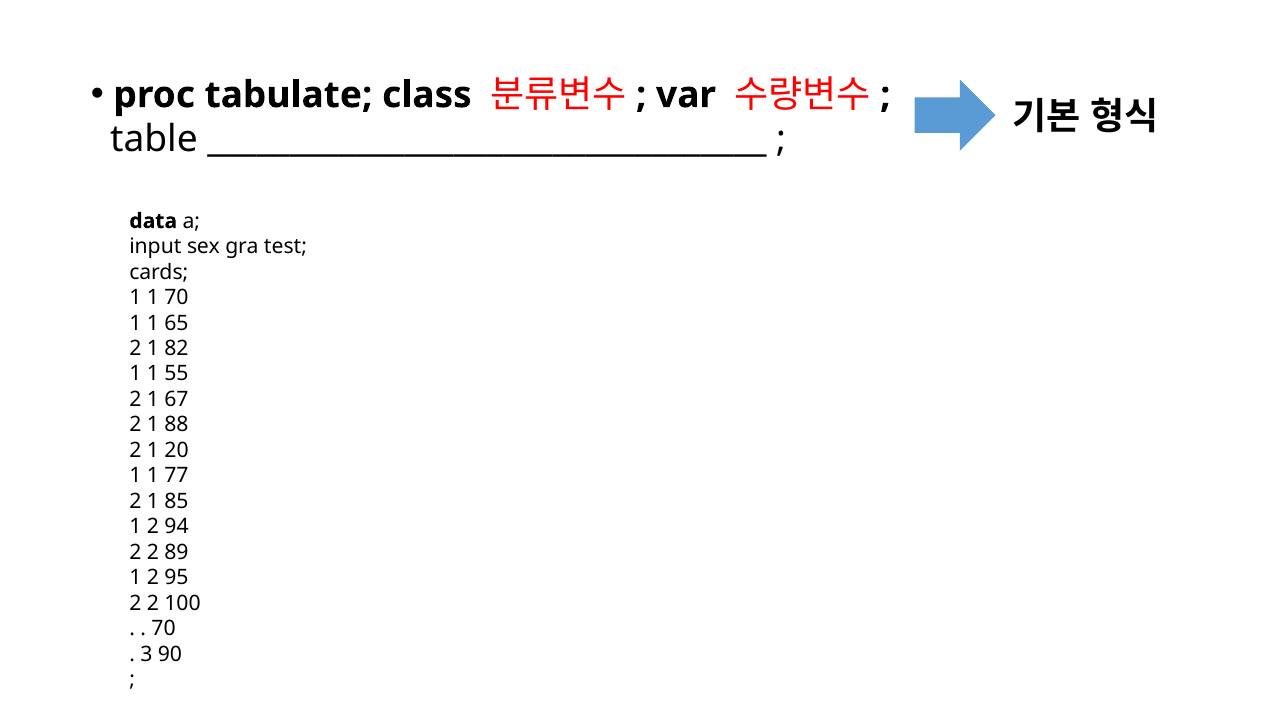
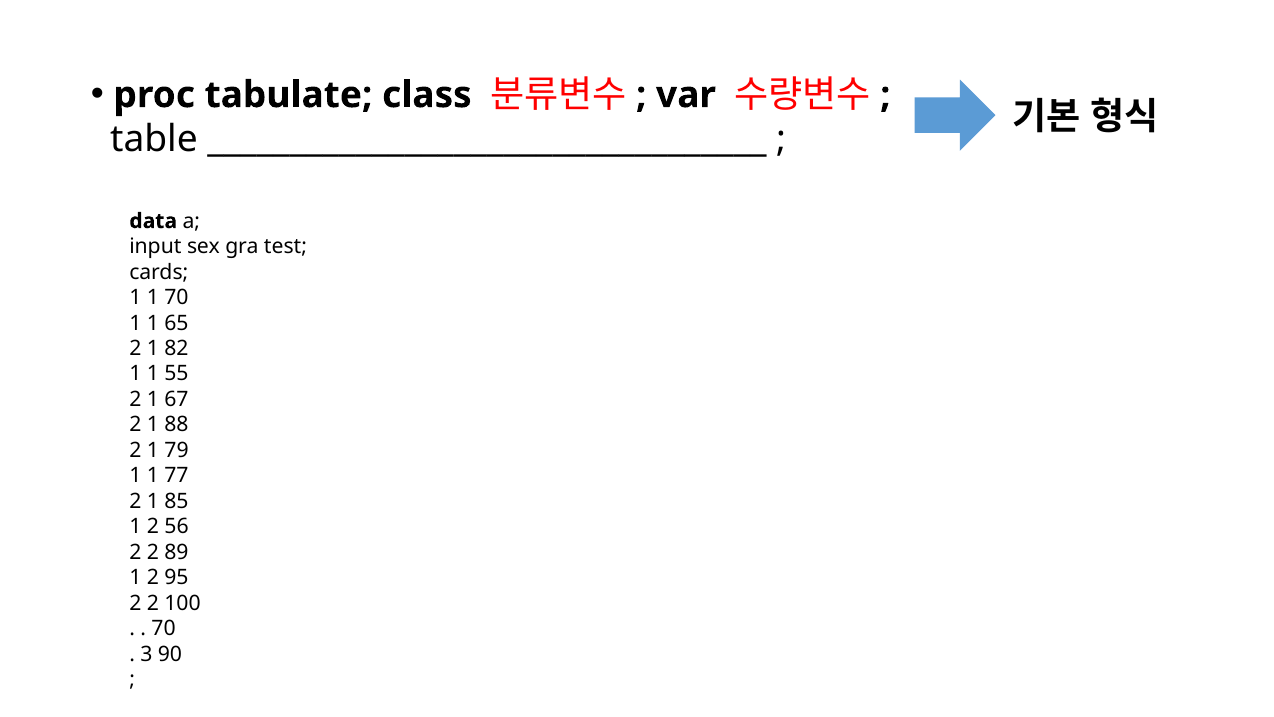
20: 20 -> 79
94: 94 -> 56
